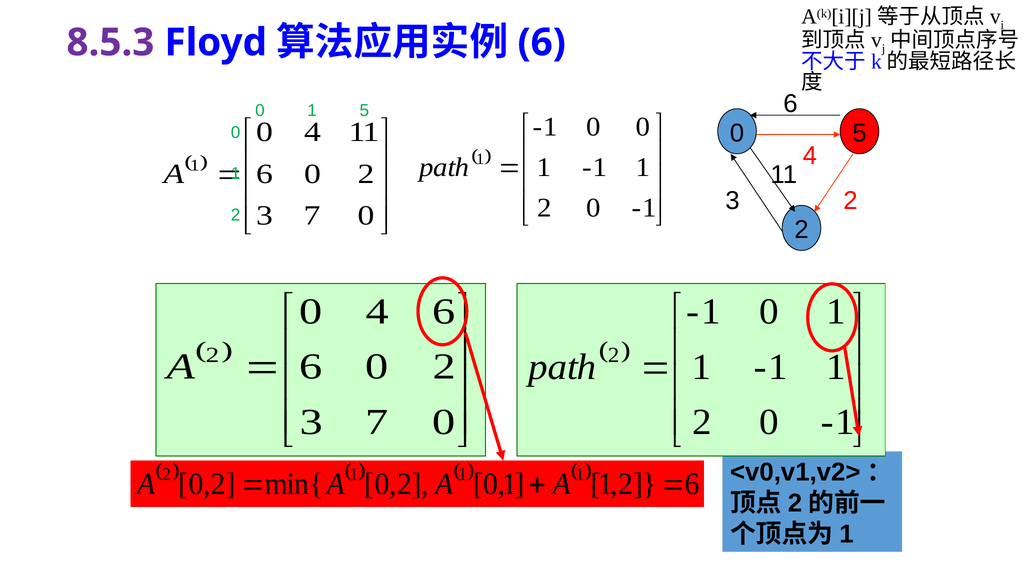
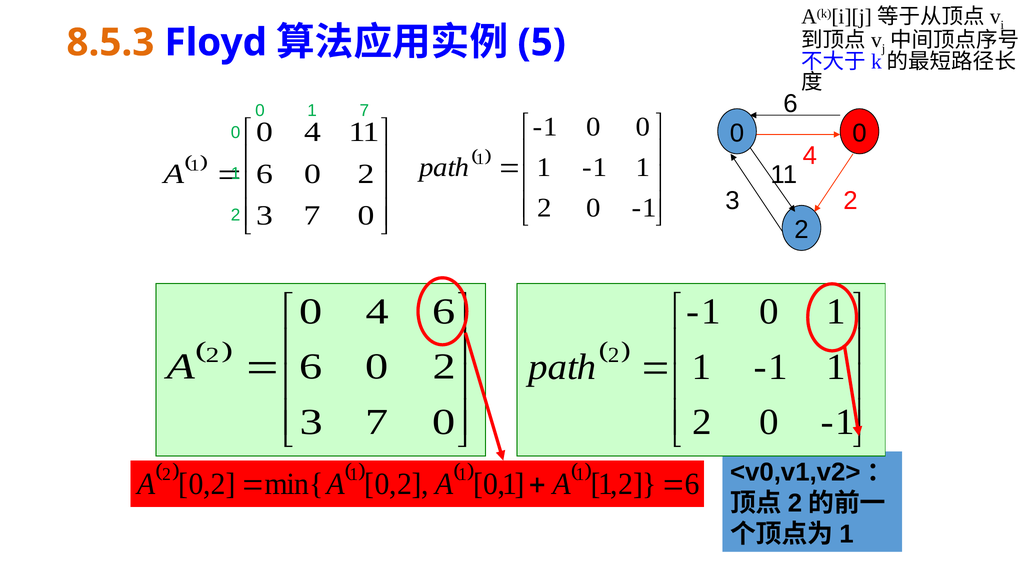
8.5.3 colour: purple -> orange
6 at (542, 43): 6 -> 5
1 5: 5 -> 7
5 at (859, 133): 5 -> 0
